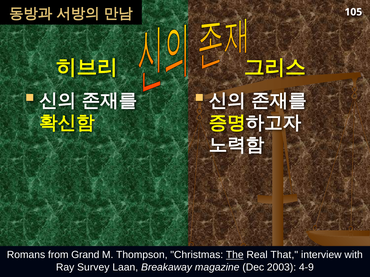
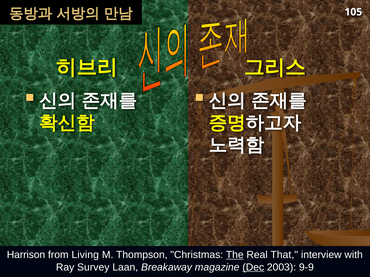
Romans: Romans -> Harrison
Grand: Grand -> Living
Dec underline: none -> present
4-9: 4-9 -> 9-9
